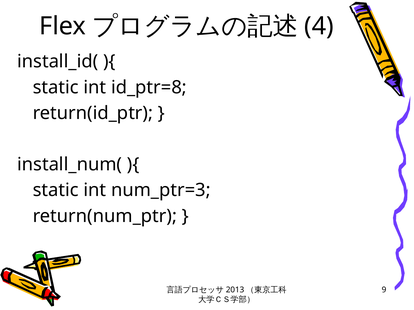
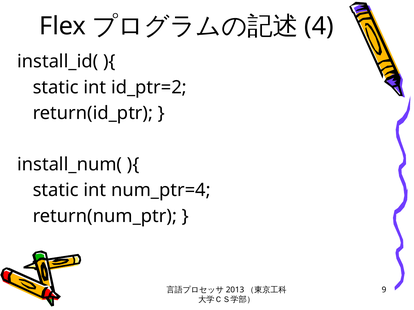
id_ptr=8: id_ptr=8 -> id_ptr=2
num_ptr=3: num_ptr=3 -> num_ptr=4
